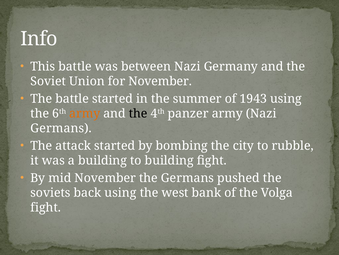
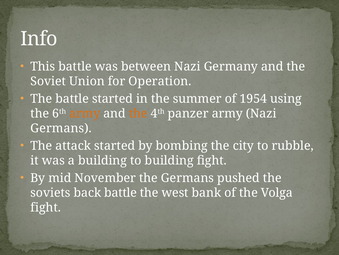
for November: November -> Operation
1943: 1943 -> 1954
the at (138, 113) colour: black -> orange
back using: using -> battle
